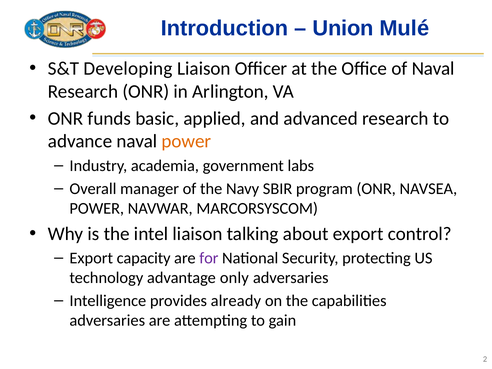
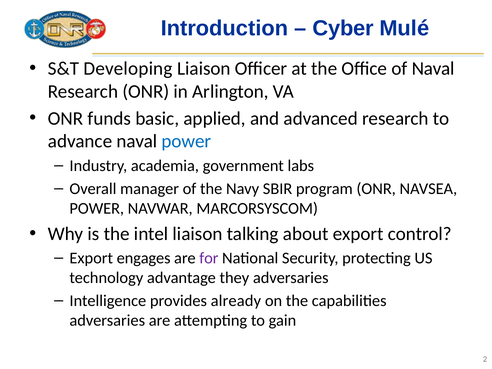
Union: Union -> Cyber
power at (186, 141) colour: orange -> blue
capacity: capacity -> engages
only: only -> they
